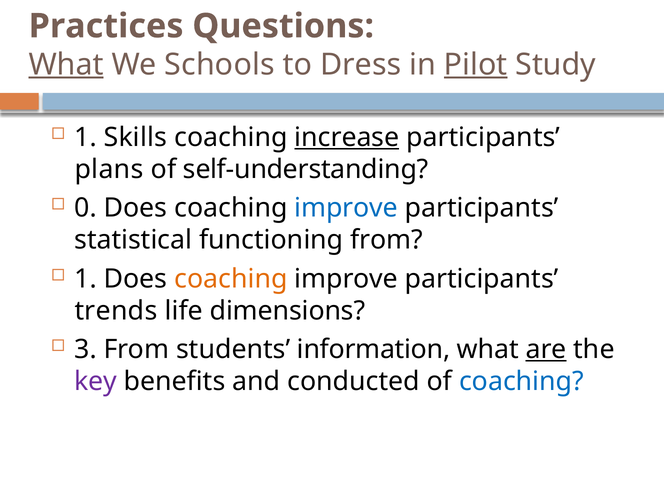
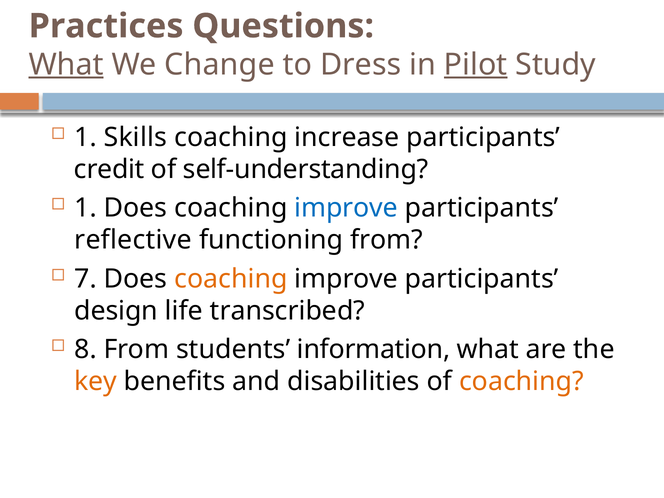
Schools: Schools -> Change
increase underline: present -> none
plans: plans -> credit
0 at (85, 208): 0 -> 1
statistical: statistical -> reflective
1 at (85, 279): 1 -> 7
trends: trends -> design
dimensions: dimensions -> transcribed
3: 3 -> 8
are underline: present -> none
key colour: purple -> orange
conducted: conducted -> disabilities
coaching at (521, 381) colour: blue -> orange
